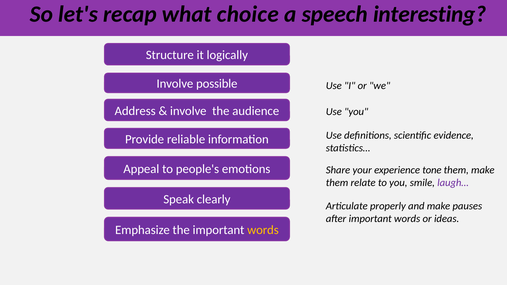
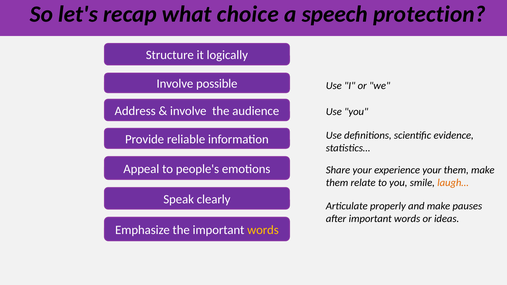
interesting: interesting -> protection
experience tone: tone -> your
laugh… colour: purple -> orange
